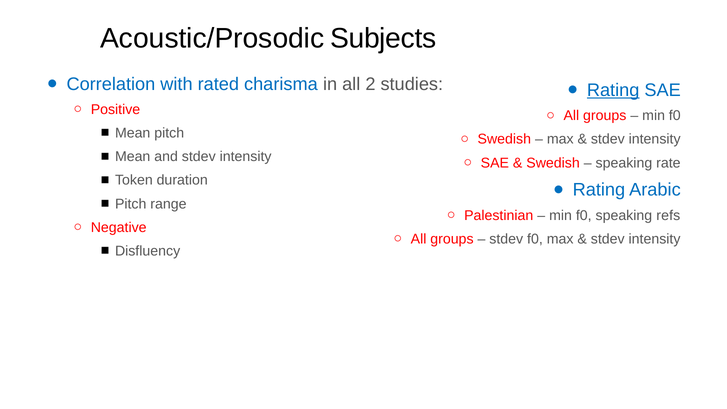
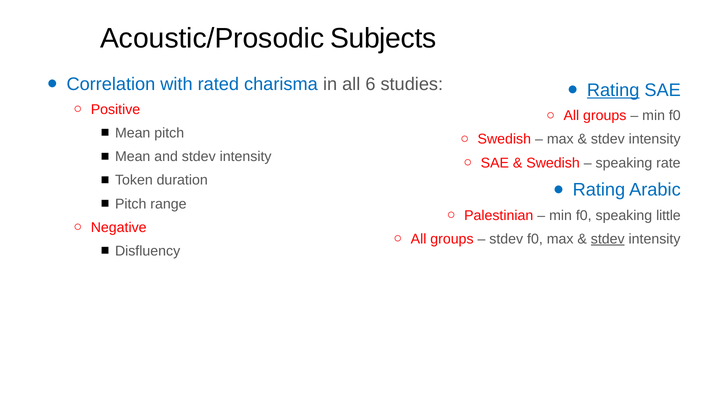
2: 2 -> 6
refs: refs -> little
stdev at (608, 239) underline: none -> present
